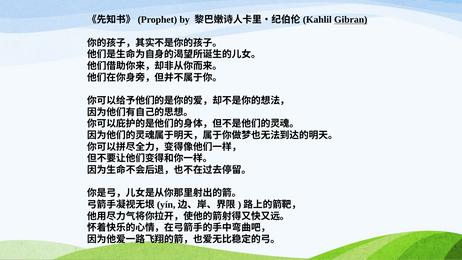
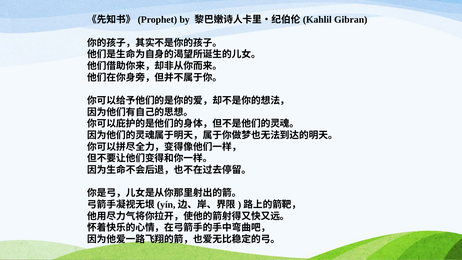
Gibran underline: present -> none
